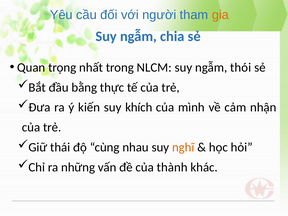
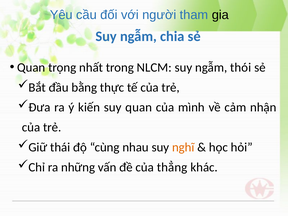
gia colour: orange -> black
suy khích: khích -> quan
thành: thành -> thẳng
